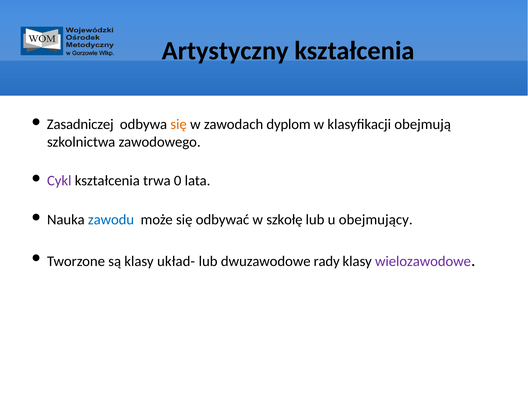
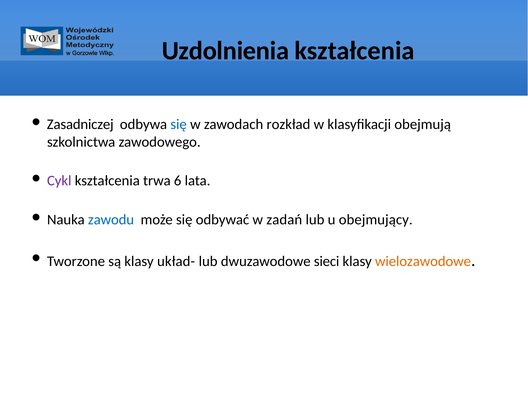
Artystyczny: Artystyczny -> Uzdolnienia
się at (179, 124) colour: orange -> blue
dyplom: dyplom -> rozkład
0: 0 -> 6
szkołę: szkołę -> zadań
rady: rady -> sieci
wielozawodowe colour: purple -> orange
